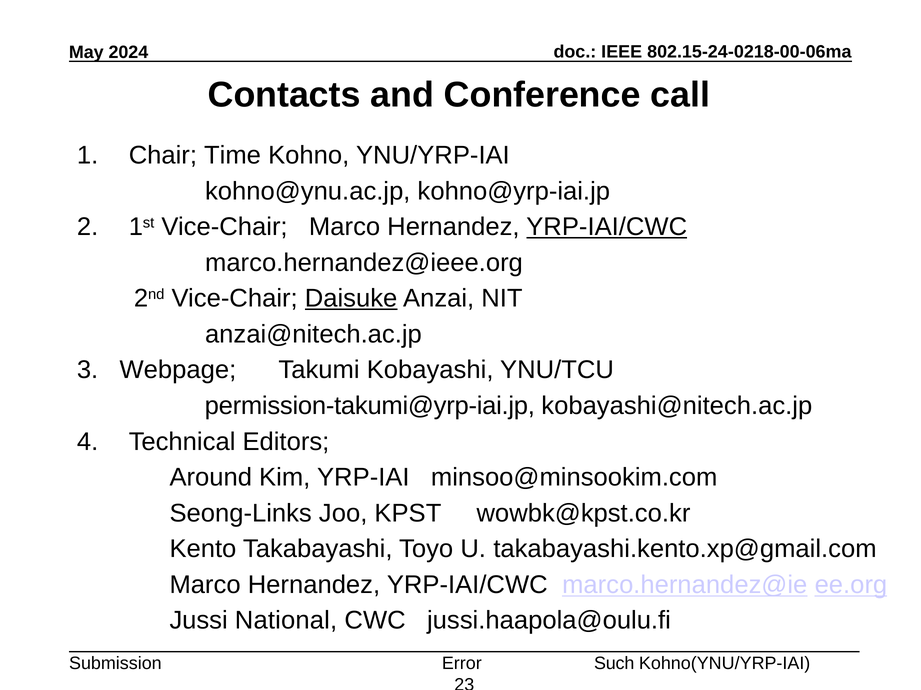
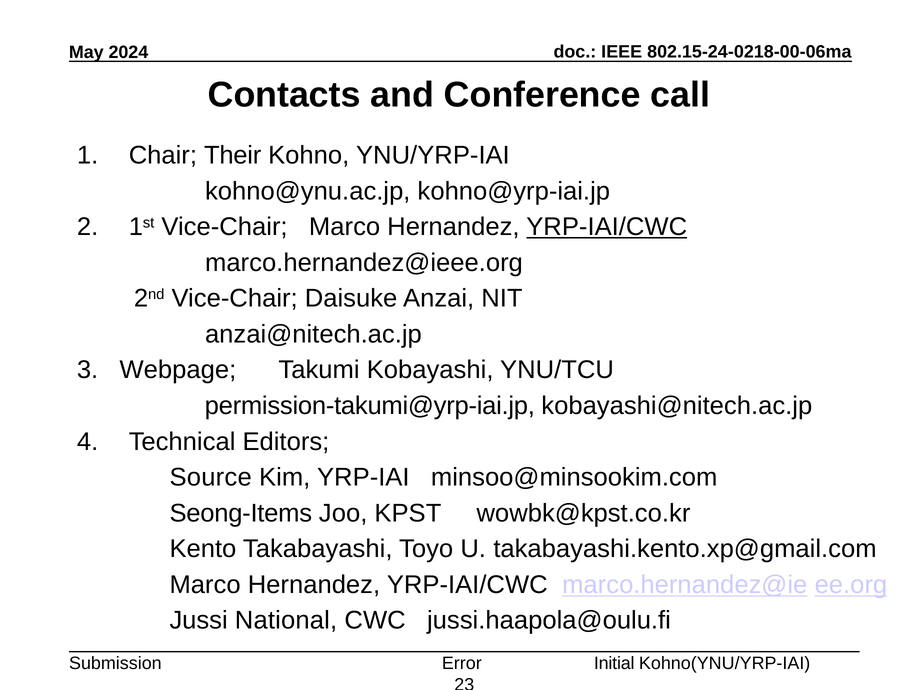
Time: Time -> Their
Daisuke underline: present -> none
Around: Around -> Source
Seong-Links: Seong-Links -> Seong-Items
Such: Such -> Initial
